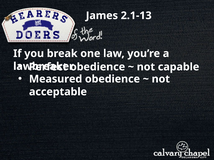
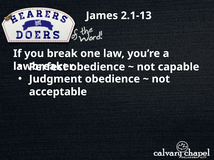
Measured: Measured -> Judgment
